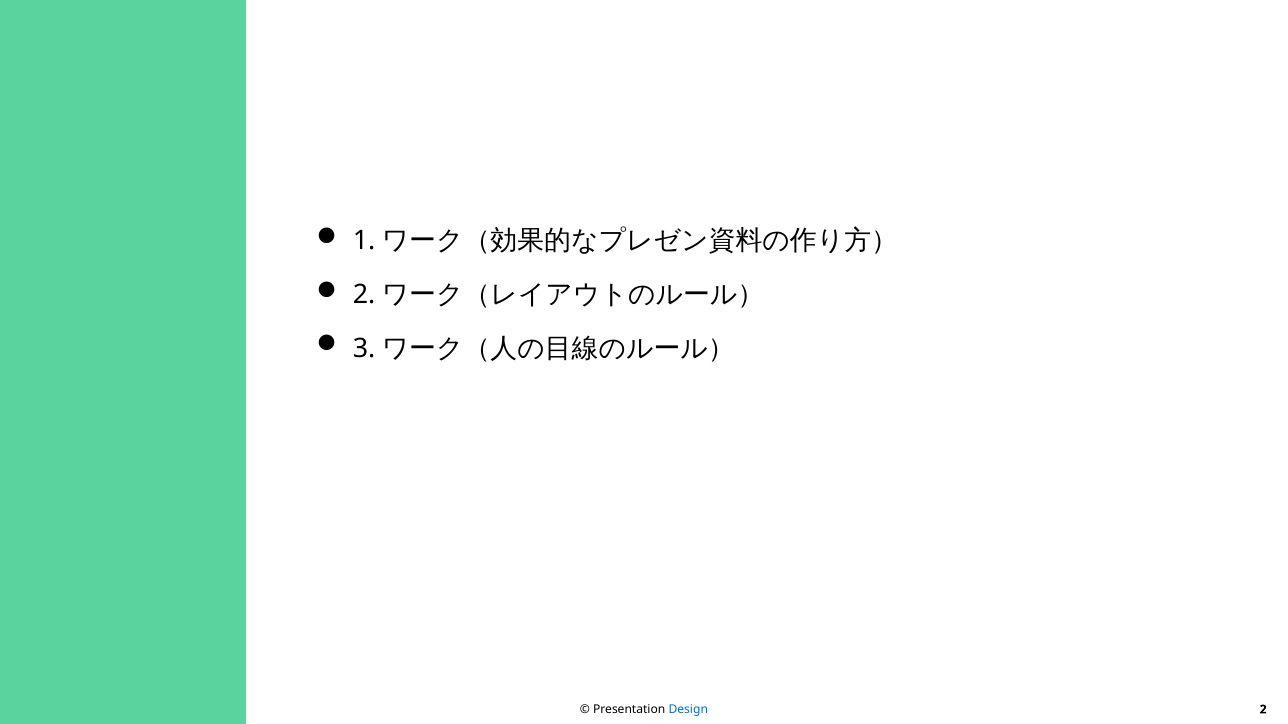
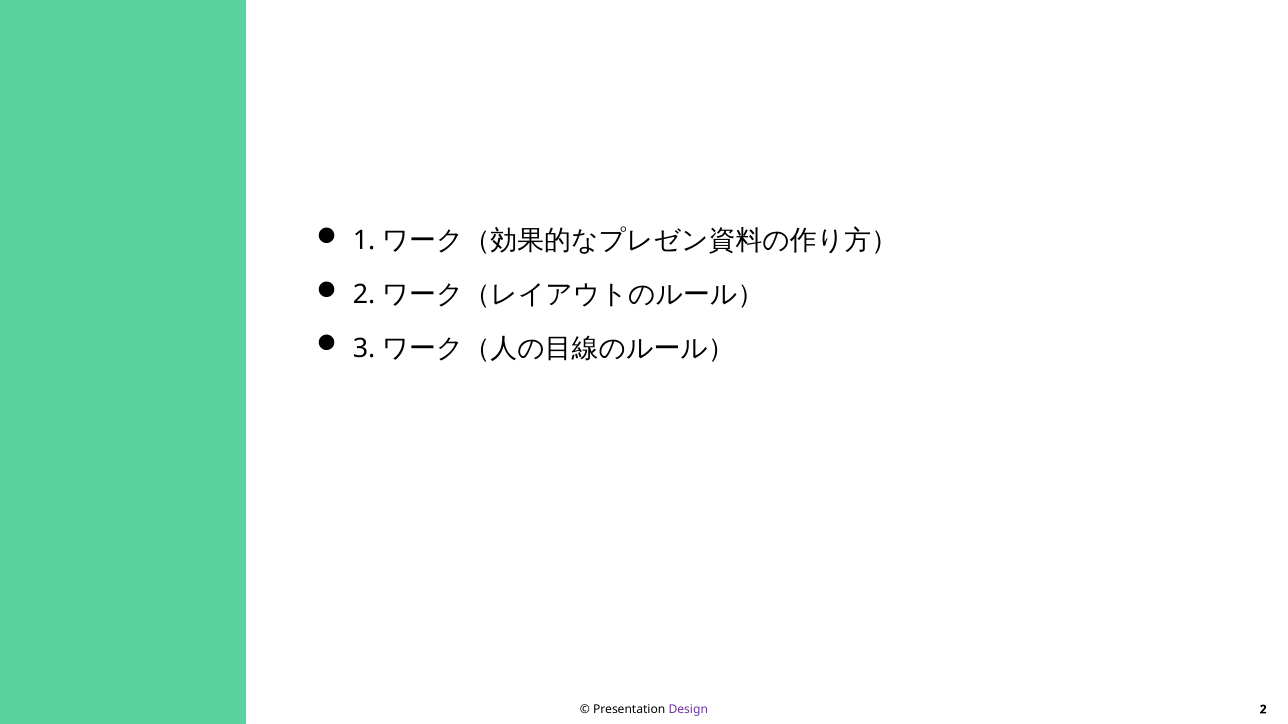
Design colour: blue -> purple
